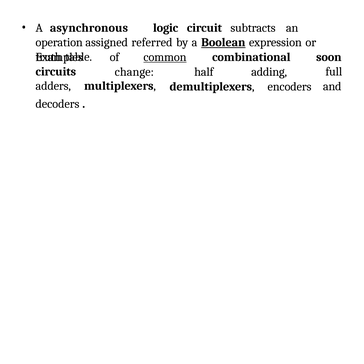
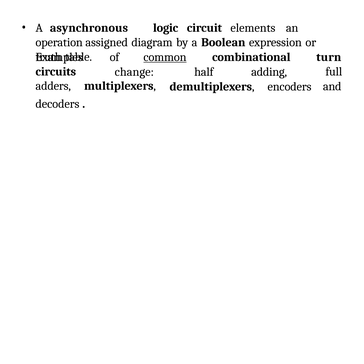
subtracts: subtracts -> elements
referred: referred -> diagram
Boolean underline: present -> none
soon: soon -> turn
